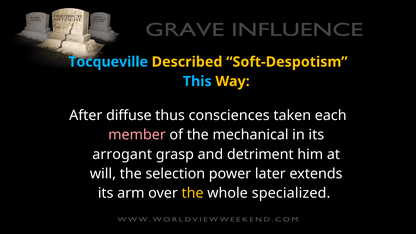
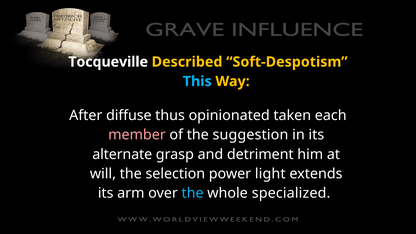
Tocqueville colour: light blue -> white
consciences: consciences -> opinionated
mechanical: mechanical -> suggestion
arrogant: arrogant -> alternate
later: later -> light
the at (193, 193) colour: yellow -> light blue
